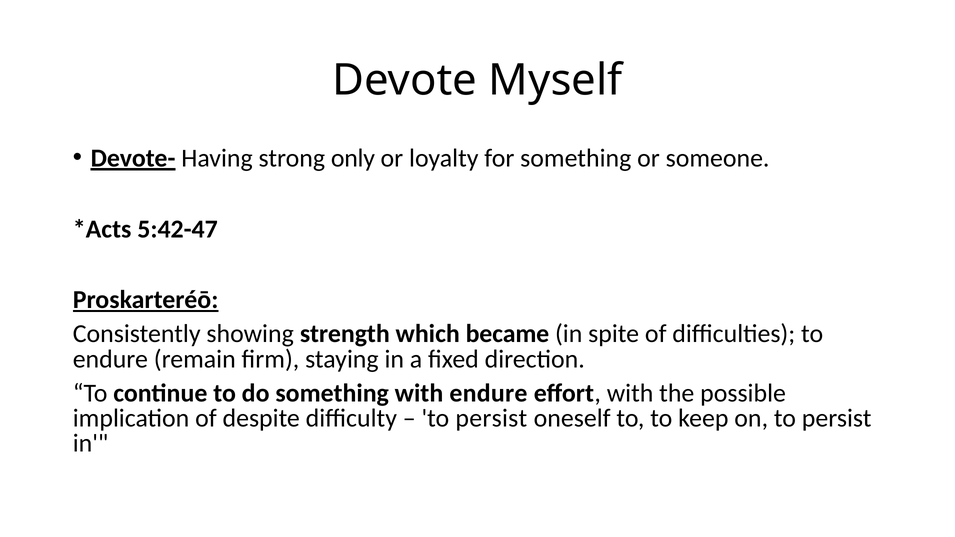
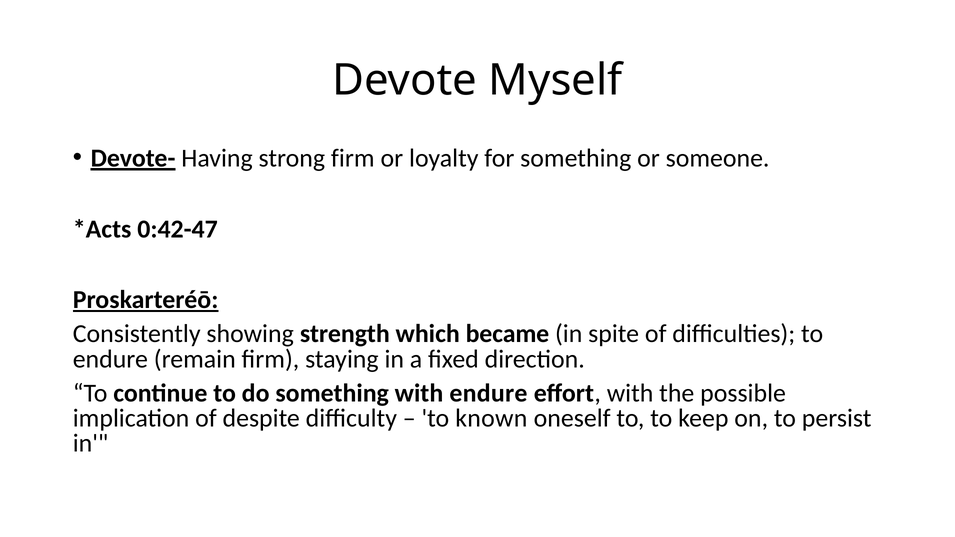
strong only: only -> firm
5:42-47: 5:42-47 -> 0:42-47
persist at (491, 418): persist -> known
